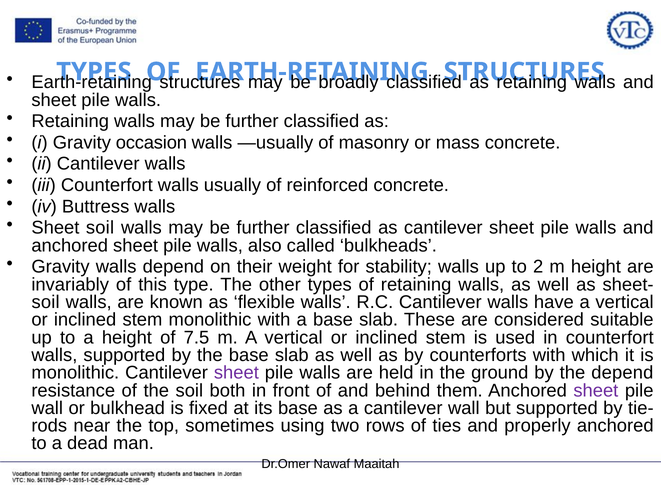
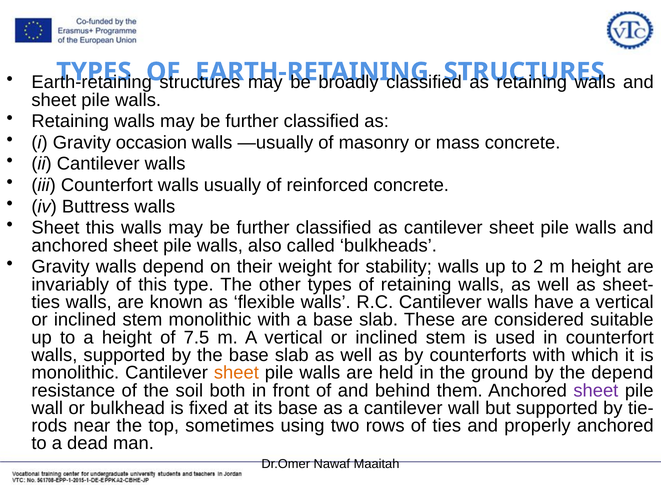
Sheet soil: soil -> this
soil at (46, 302): soil -> ties
sheet at (236, 373) colour: purple -> orange
